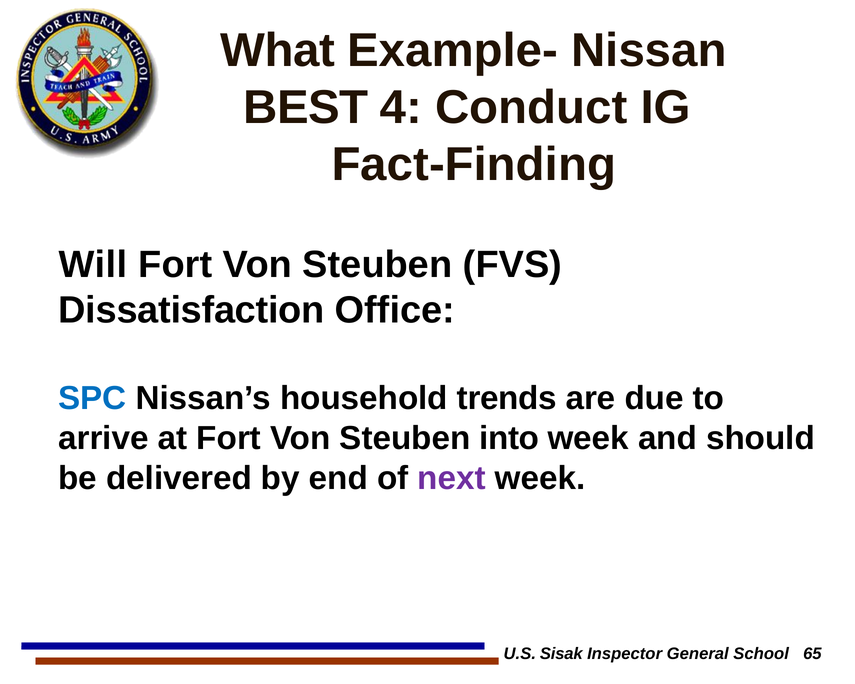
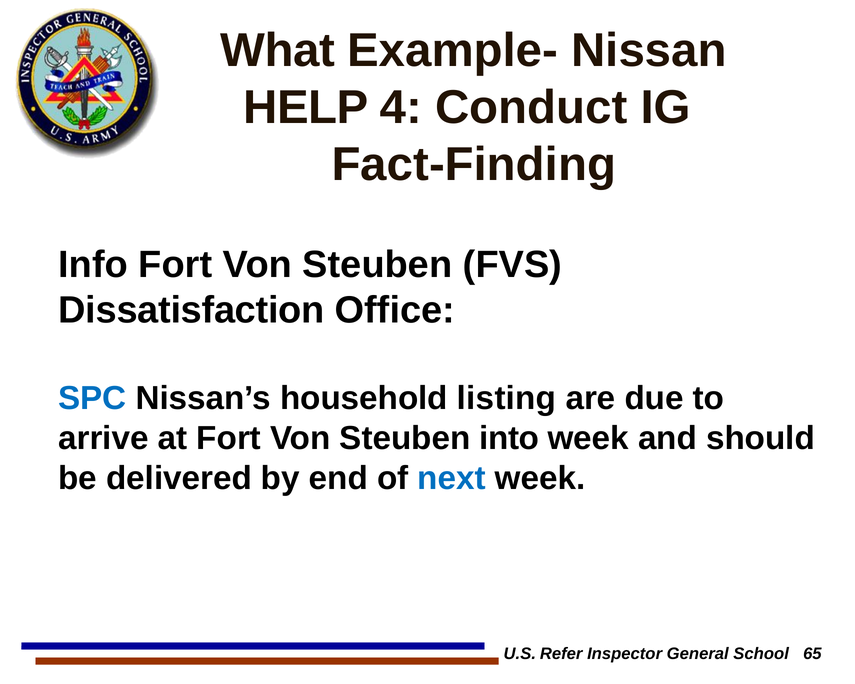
BEST: BEST -> HELP
Will: Will -> Info
trends: trends -> listing
next colour: purple -> blue
Sisak: Sisak -> Refer
